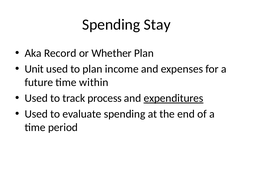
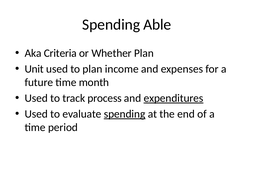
Stay: Stay -> Able
Record: Record -> Criteria
within: within -> month
spending at (125, 114) underline: none -> present
